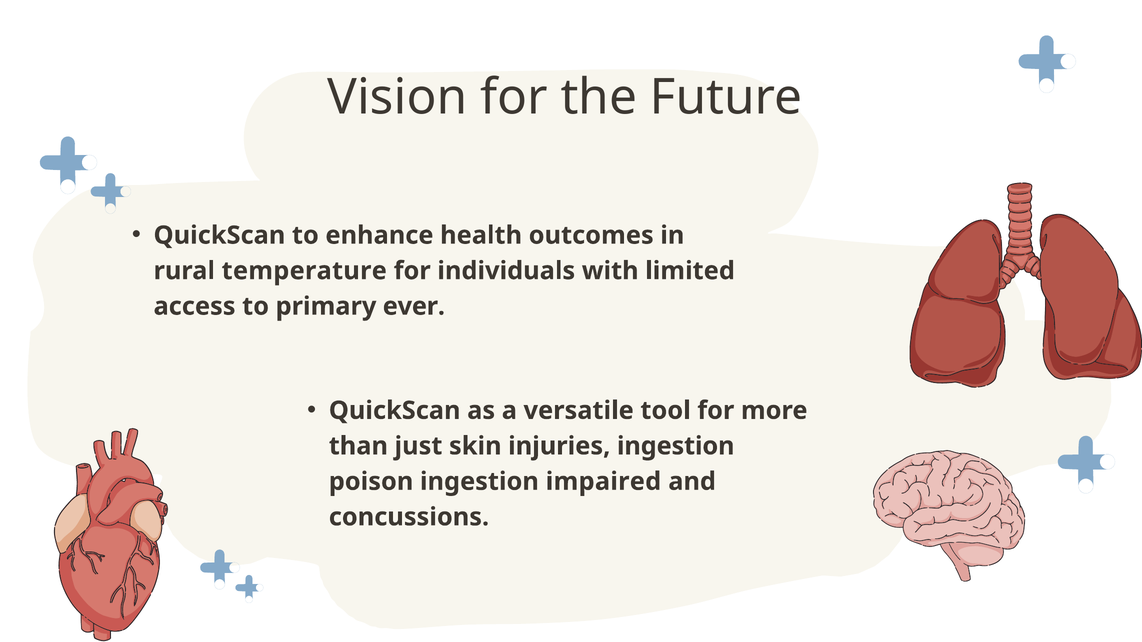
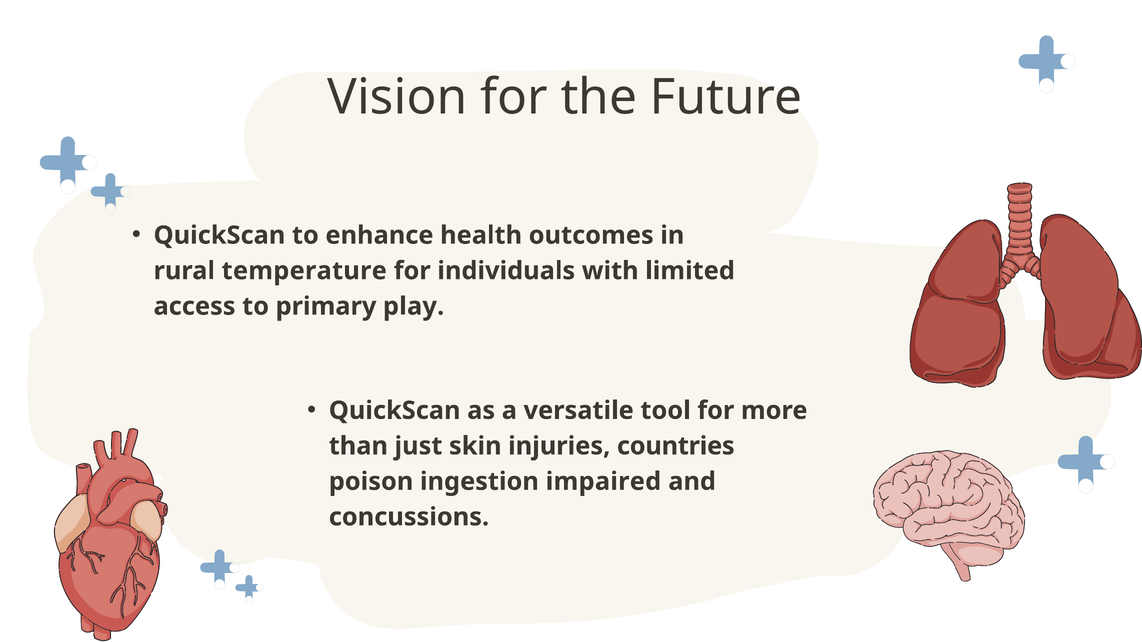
ever: ever -> play
injuries ingestion: ingestion -> countries
